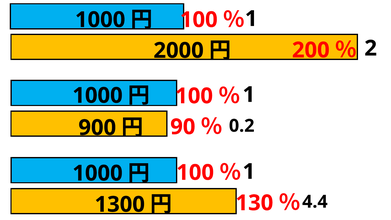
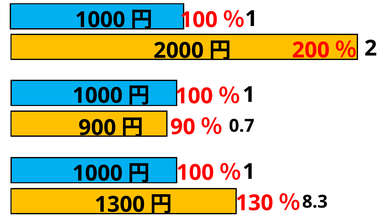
0.2: 0.2 -> 0.7
4.4: 4.4 -> 8.3
